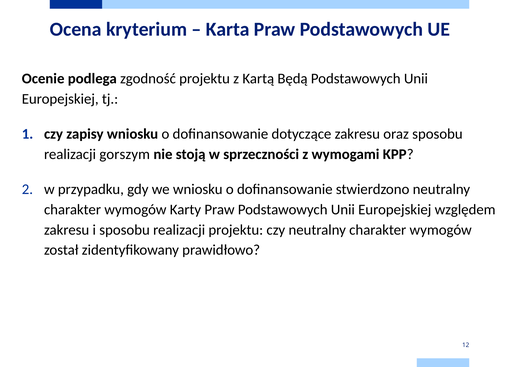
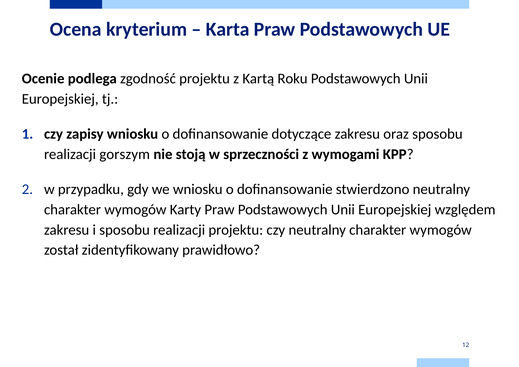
Będą: Będą -> Roku
